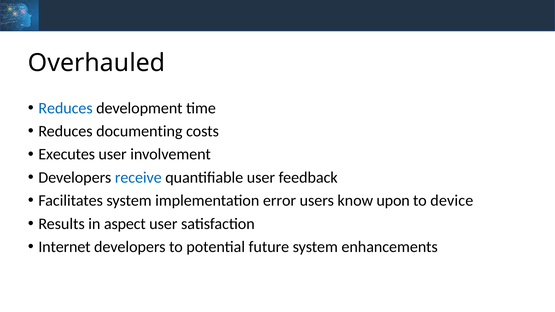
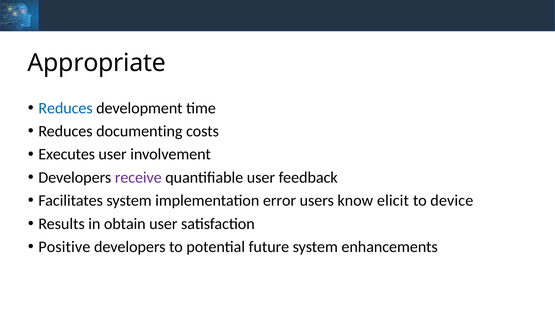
Overhauled: Overhauled -> Appropriate
receive colour: blue -> purple
upon: upon -> elicit
aspect: aspect -> obtain
Internet: Internet -> Positive
